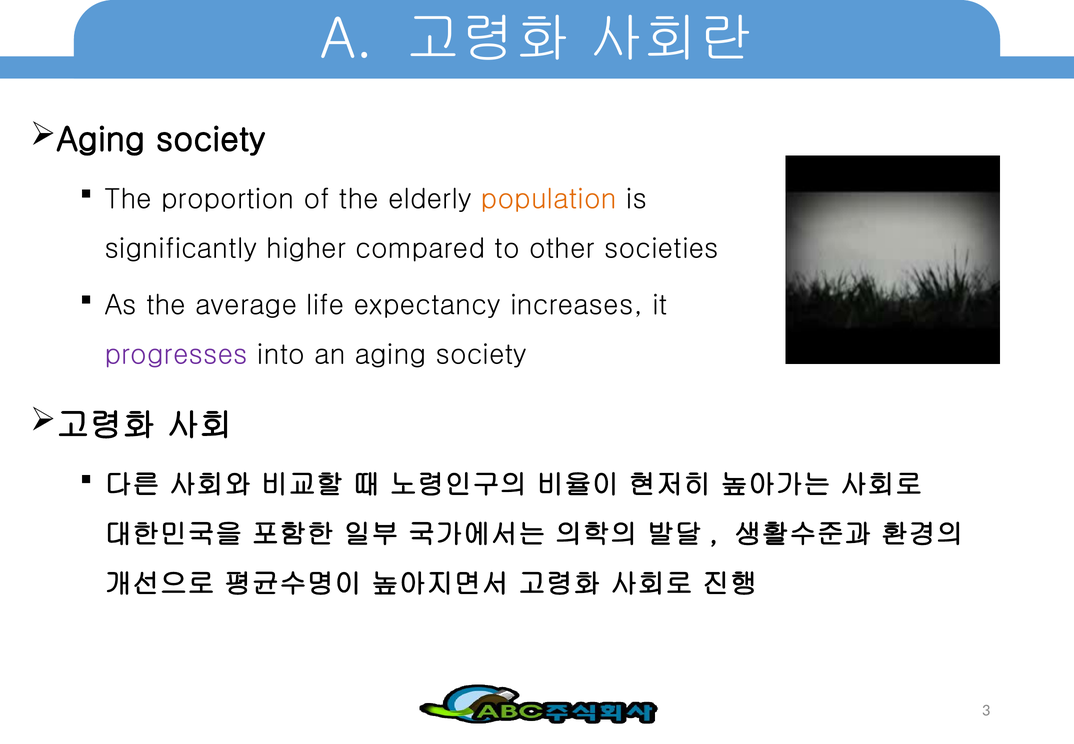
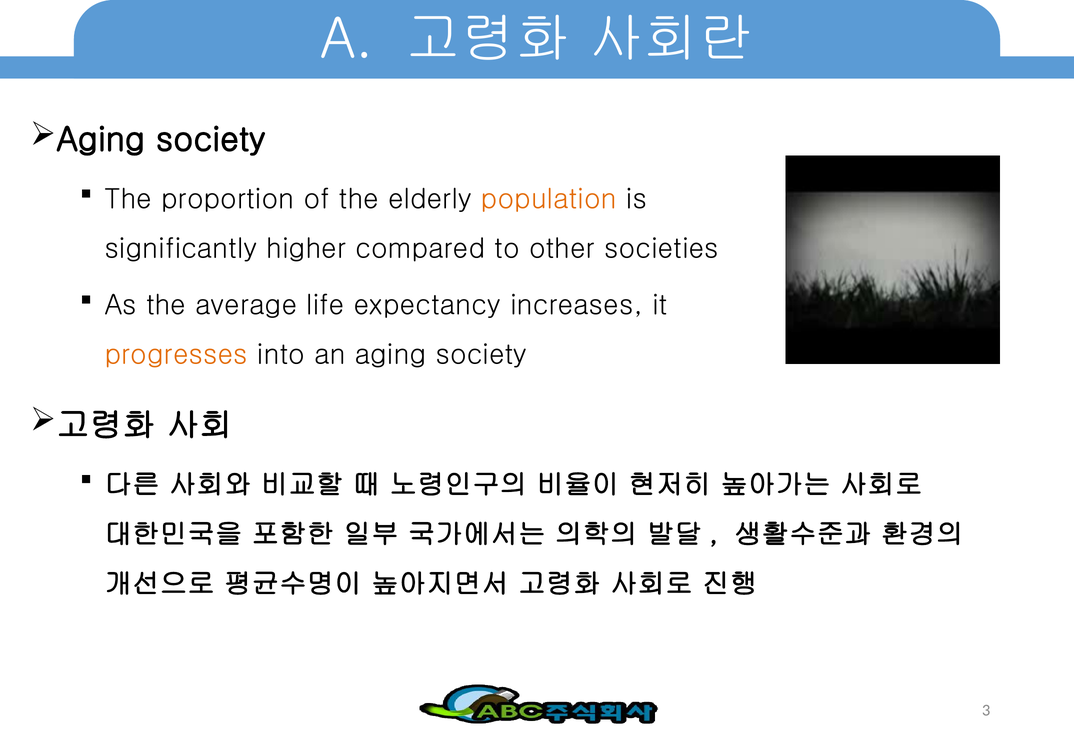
progresses colour: purple -> orange
